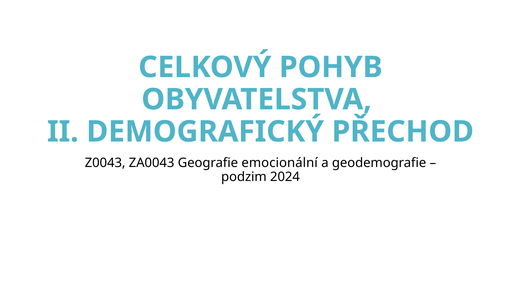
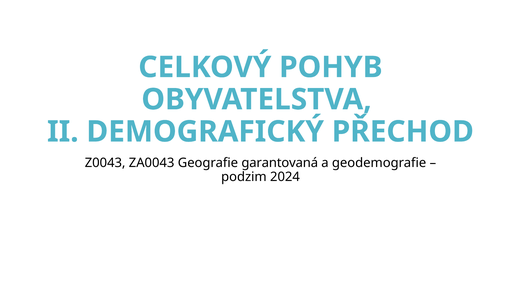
emocionální: emocionální -> garantovaná
